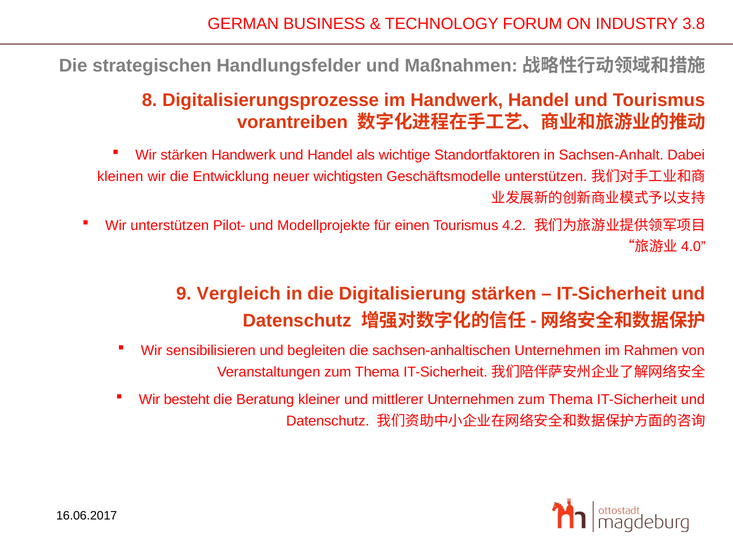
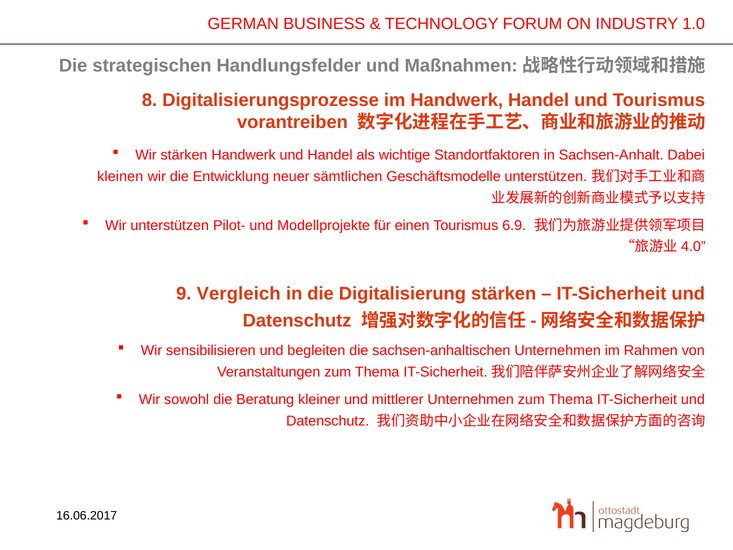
3.8: 3.8 -> 1.0
wichtigsten: wichtigsten -> sämtlichen
4.2: 4.2 -> 6.9
besteht: besteht -> sowohl
